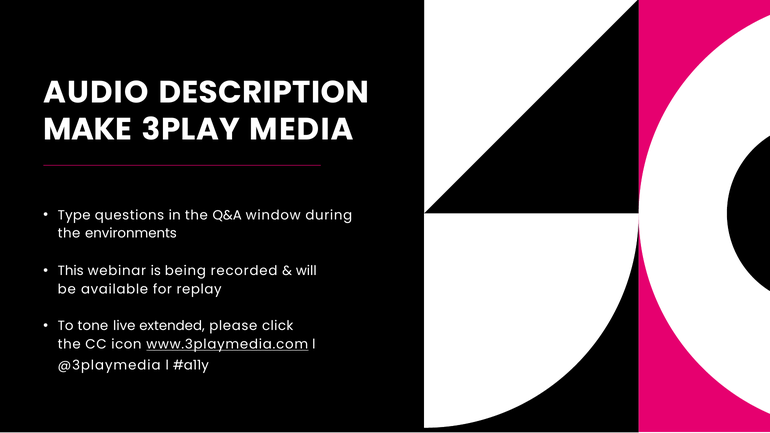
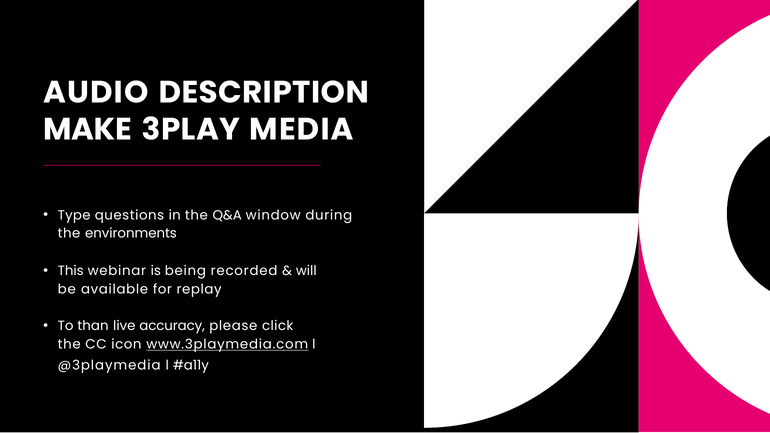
tone: tone -> than
extended: extended -> accuracy
